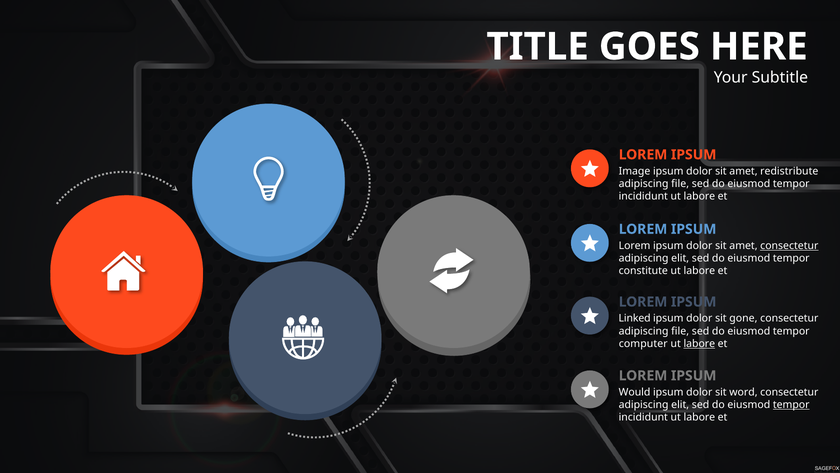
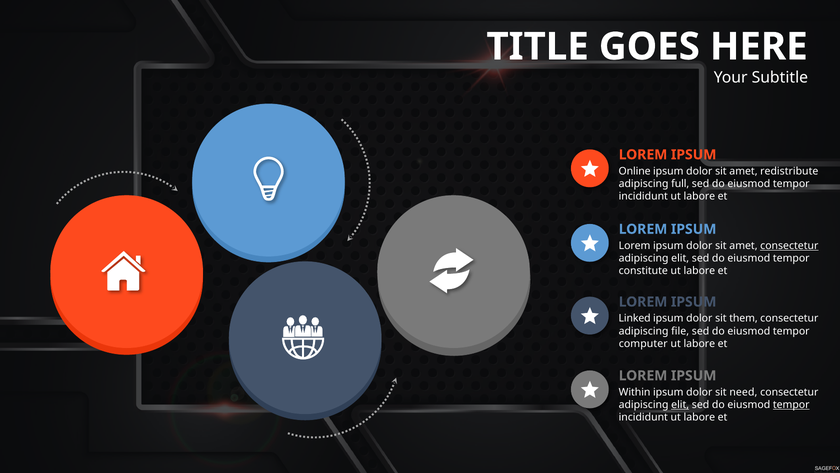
Image: Image -> Online
file at (680, 184): file -> full
gone: gone -> them
labore at (699, 343) underline: present -> none
Would: Would -> Within
word: word -> need
elit at (680, 404) underline: none -> present
